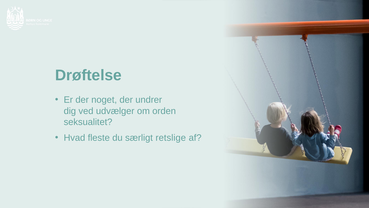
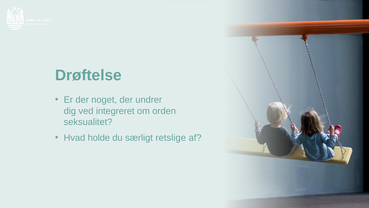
udvælger: udvælger -> integreret
fleste: fleste -> holde
